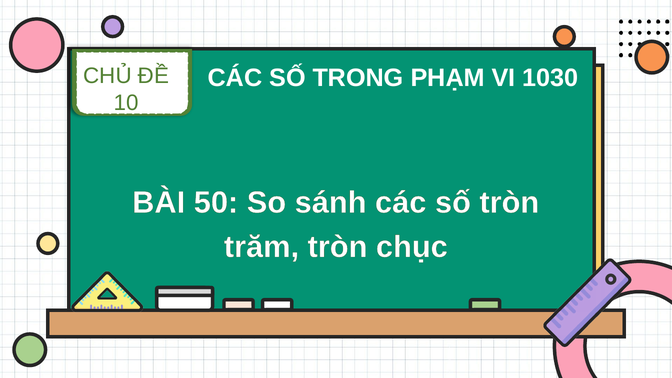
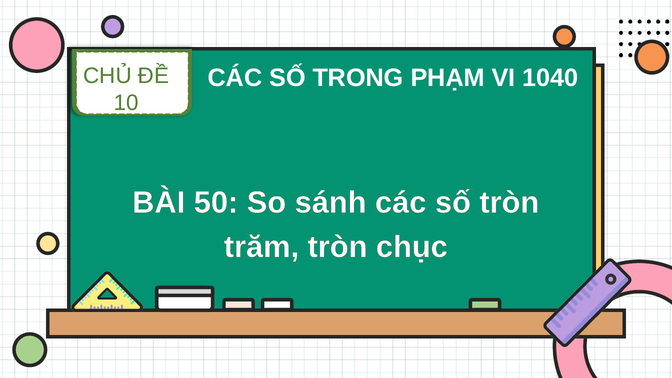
1030: 1030 -> 1040
